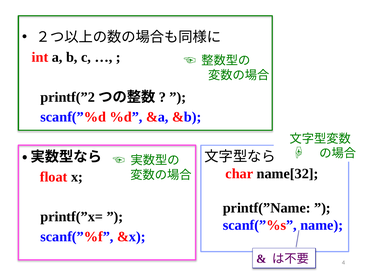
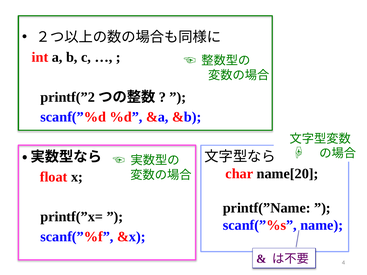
name[32: name[32 -> name[20
